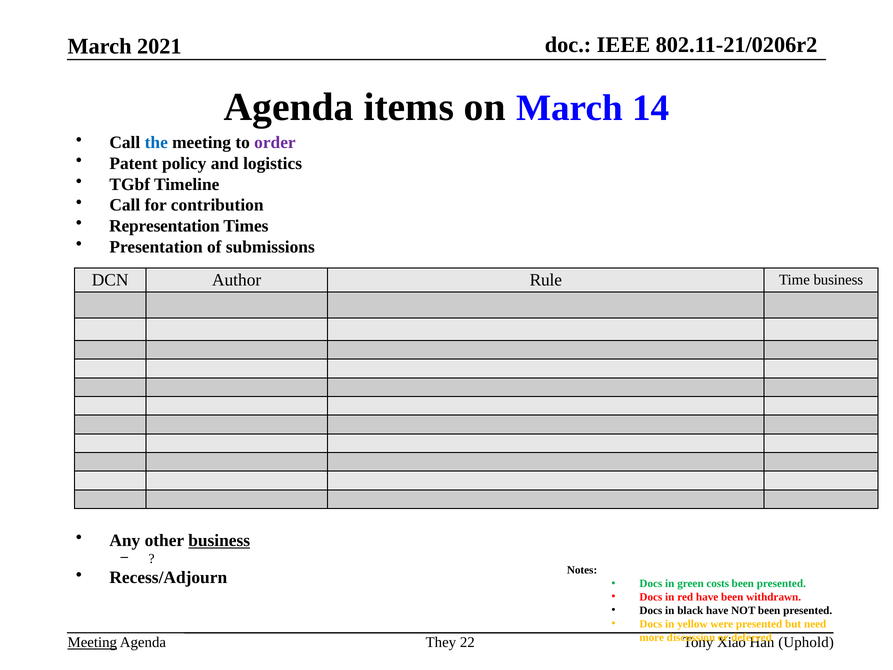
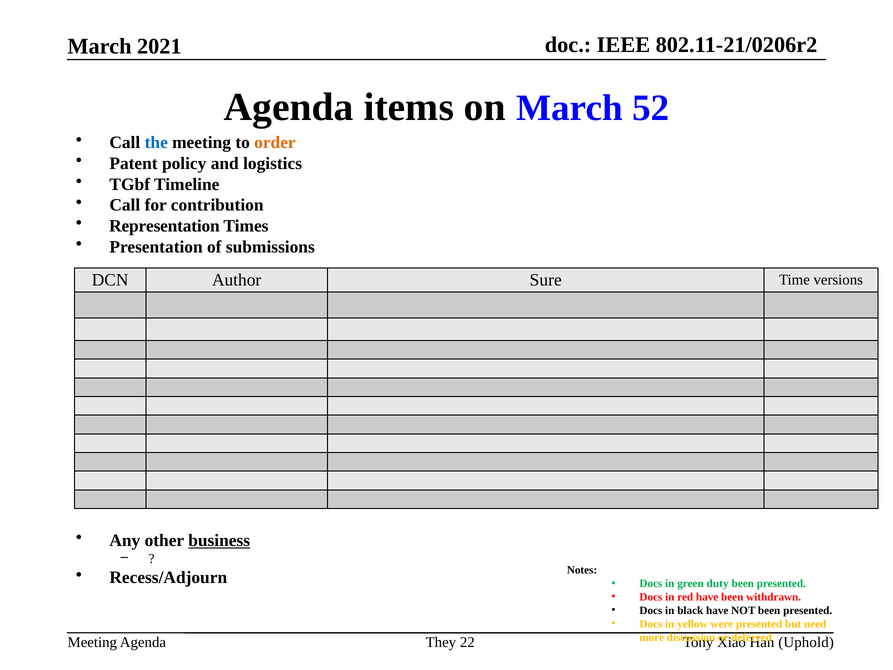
14: 14 -> 52
order colour: purple -> orange
Rule: Rule -> Sure
Time business: business -> versions
costs: costs -> duty
Meeting at (92, 642) underline: present -> none
